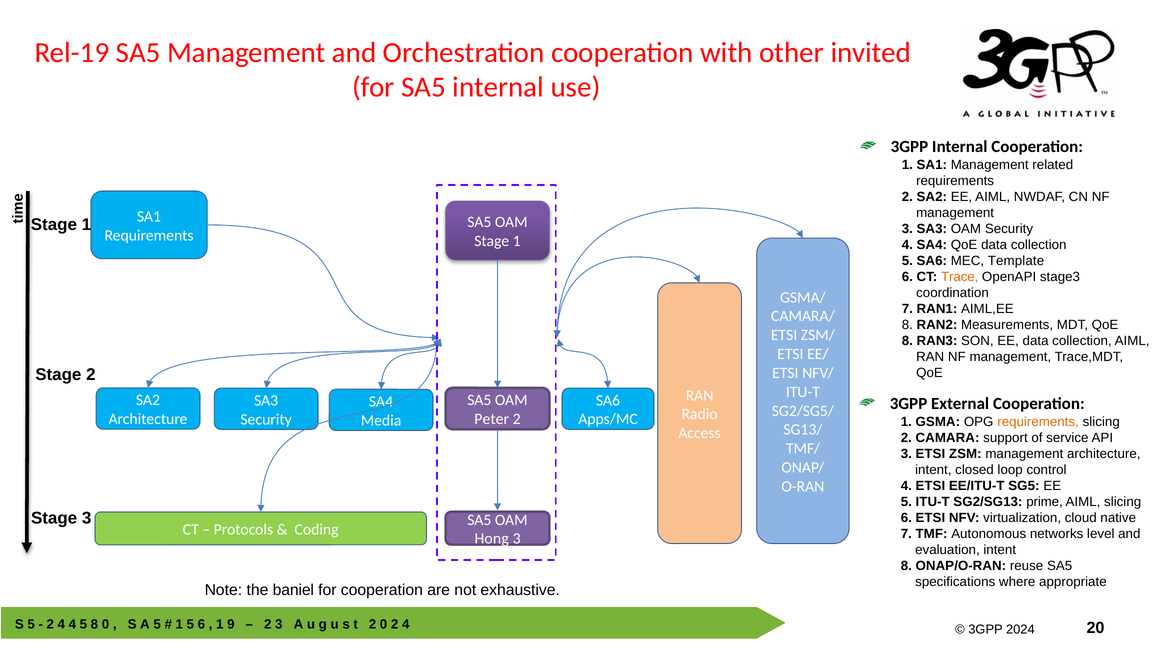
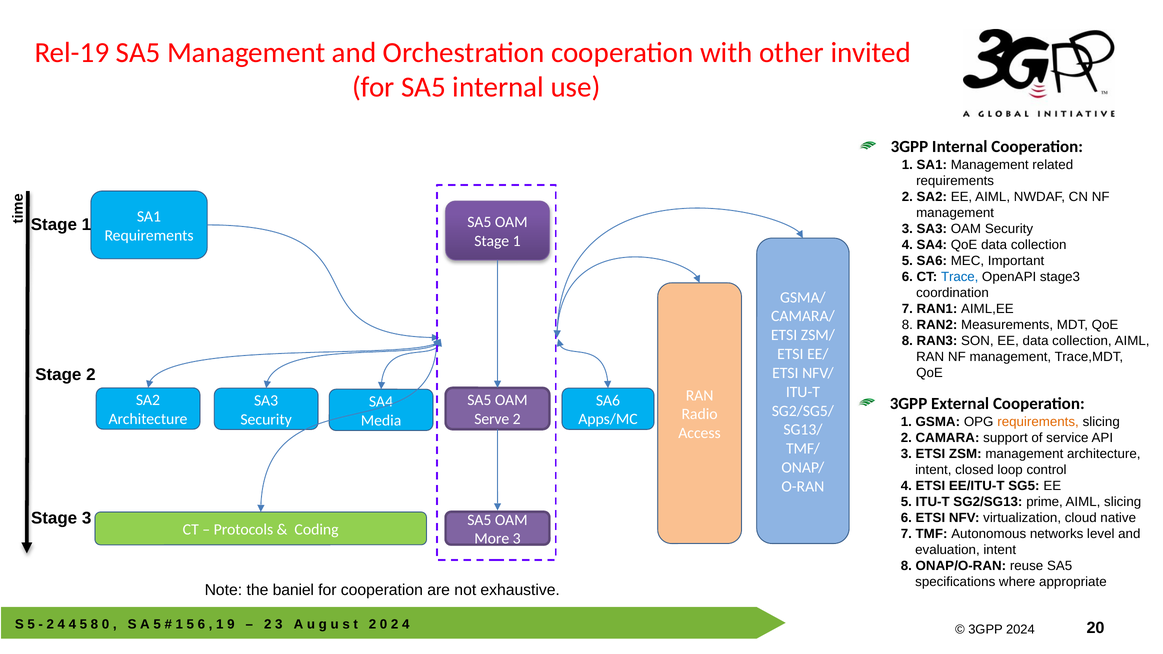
Template: Template -> Important
Trace colour: orange -> blue
Peter: Peter -> Serve
Hong: Hong -> More
